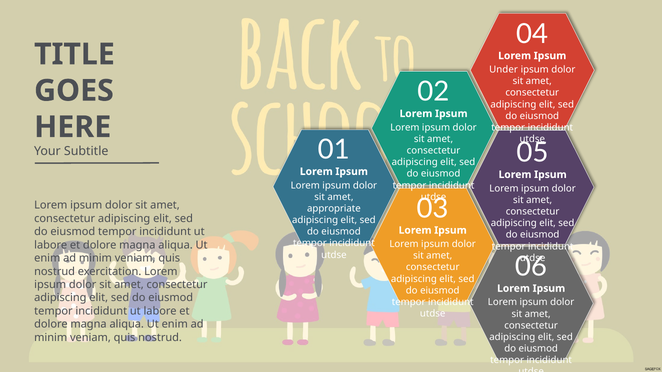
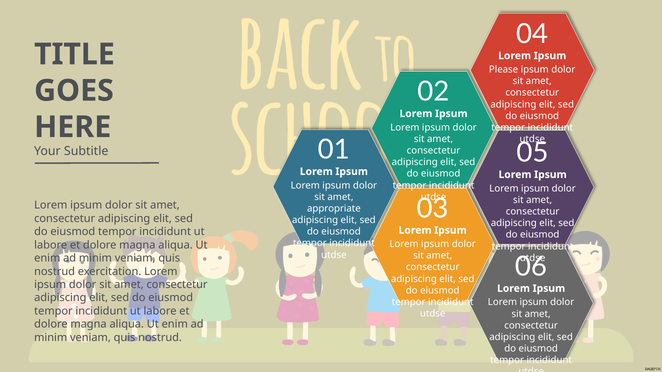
Under: Under -> Please
